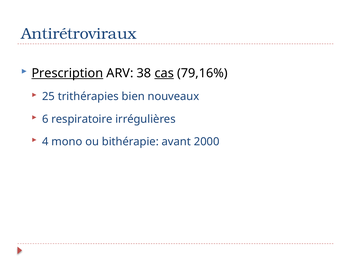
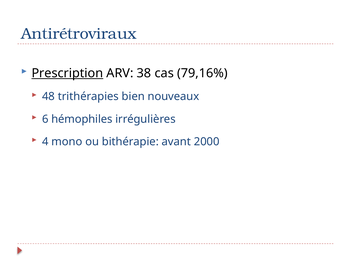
cas underline: present -> none
25: 25 -> 48
respiratoire: respiratoire -> hémophiles
